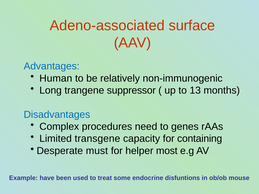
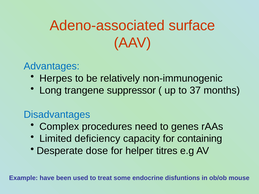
Human: Human -> Herpes
13: 13 -> 37
transgene: transgene -> deficiency
must: must -> dose
most: most -> titres
